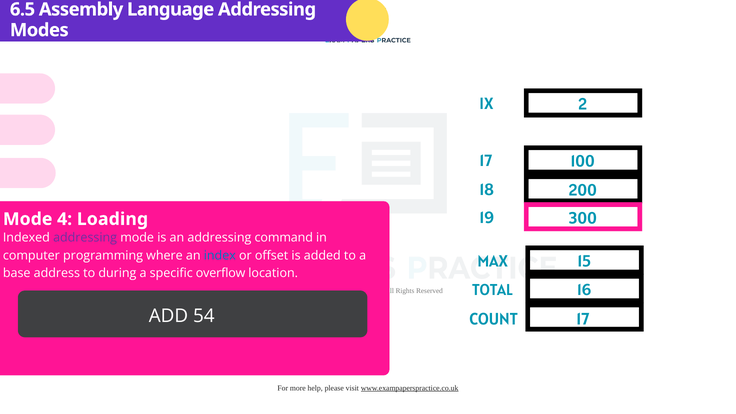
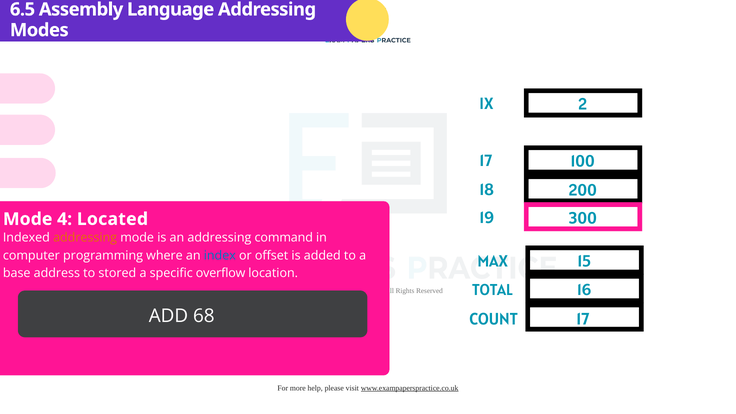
Loading: Loading -> Located
addressing at (85, 238) colour: purple -> orange
during: during -> stored
54: 54 -> 68
